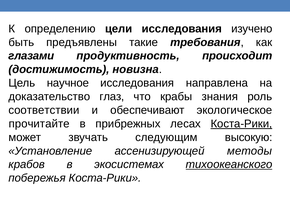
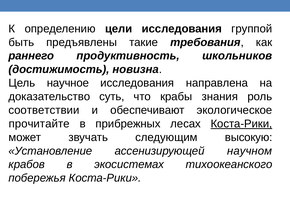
изучено: изучено -> группой
глазами: глазами -> раннего
происходит: происходит -> школьников
глаз: глаз -> суть
методы: методы -> научном
тихоокеанского underline: present -> none
